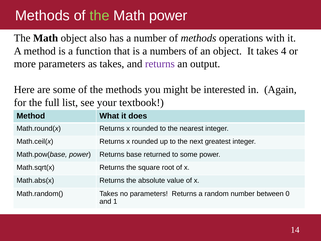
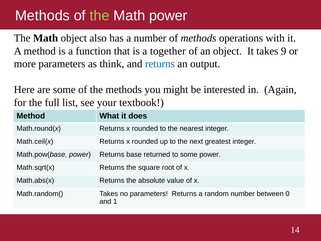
numbers: numbers -> together
4: 4 -> 9
as takes: takes -> think
returns at (160, 64) colour: purple -> blue
